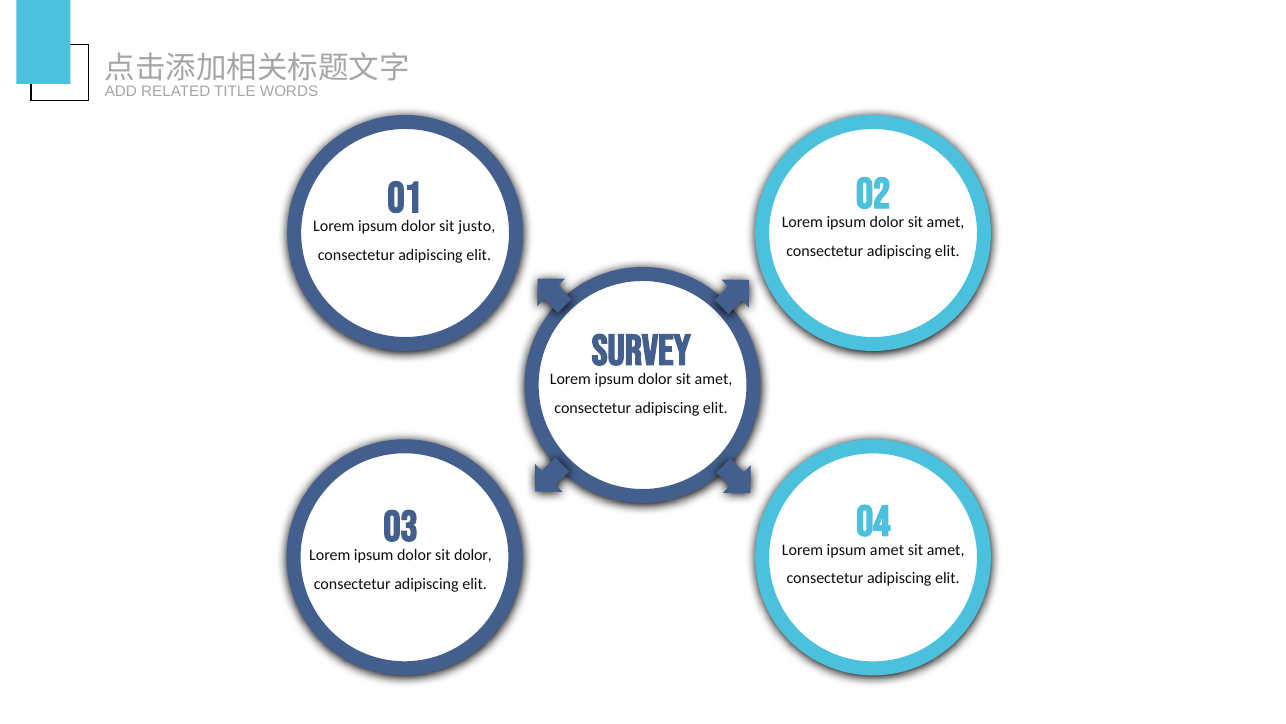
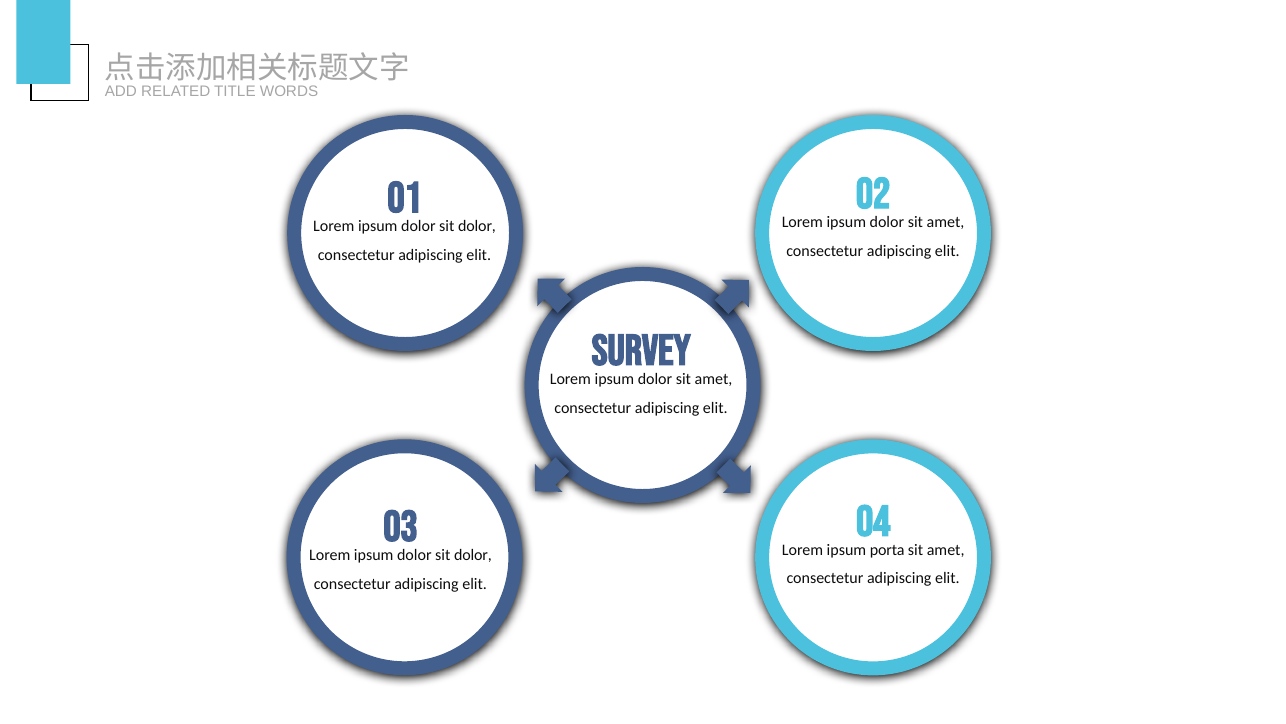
justo at (477, 226): justo -> dolor
ipsum amet: amet -> porta
